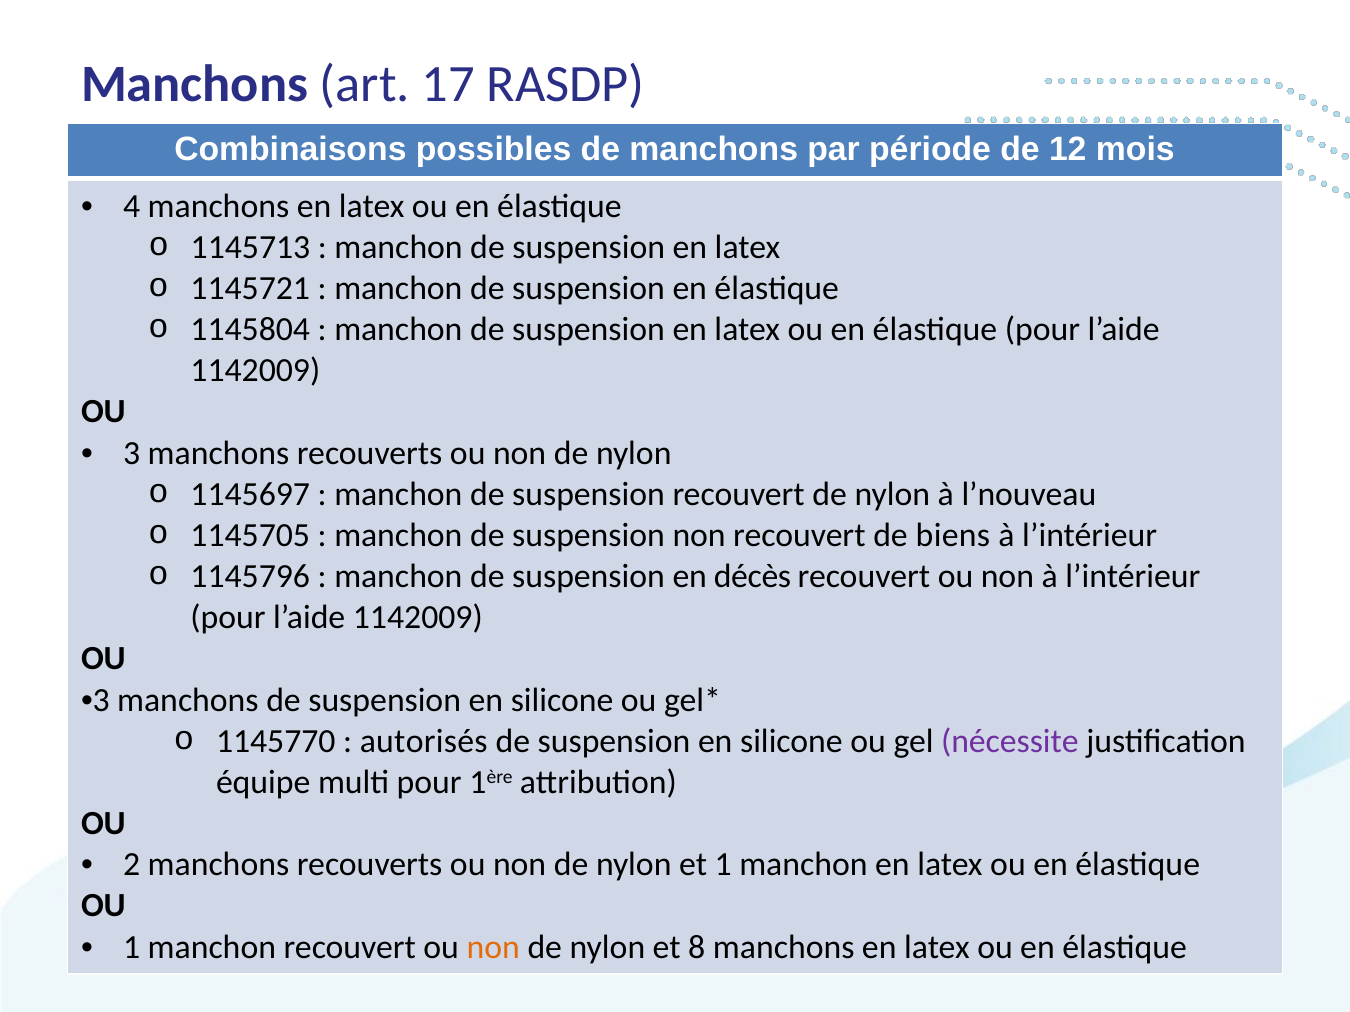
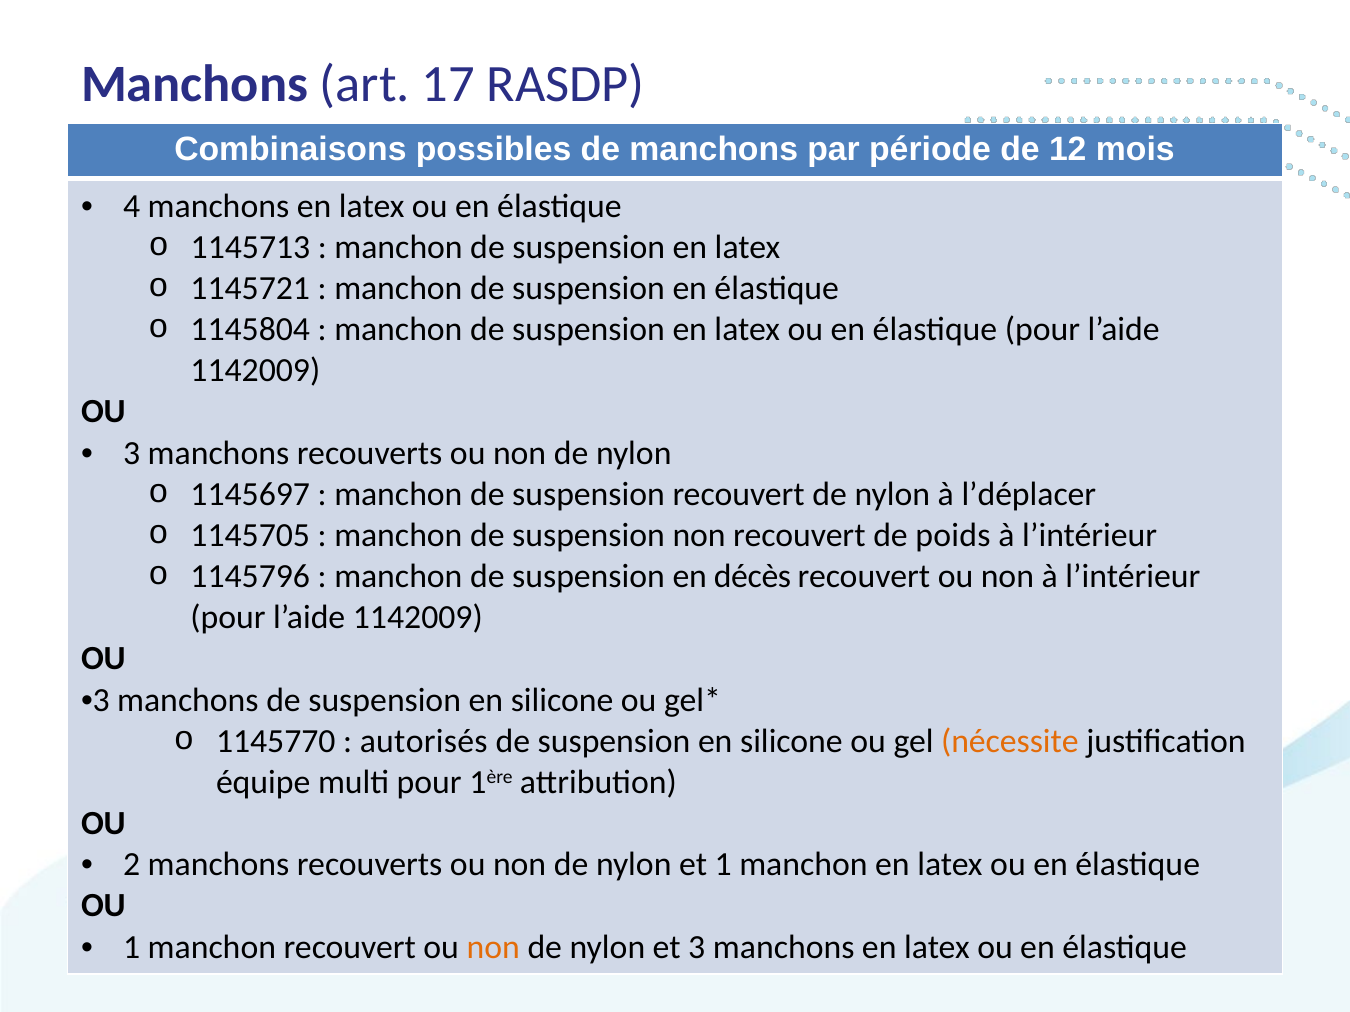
l’nouveau: l’nouveau -> l’déplacer
biens: biens -> poids
nécessite colour: purple -> orange
8 at (697, 947): 8 -> 3
